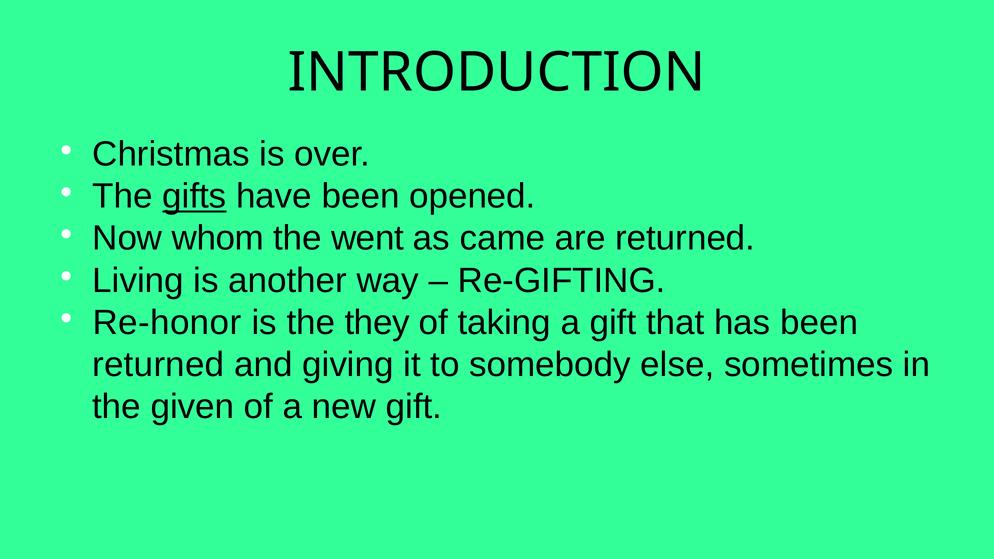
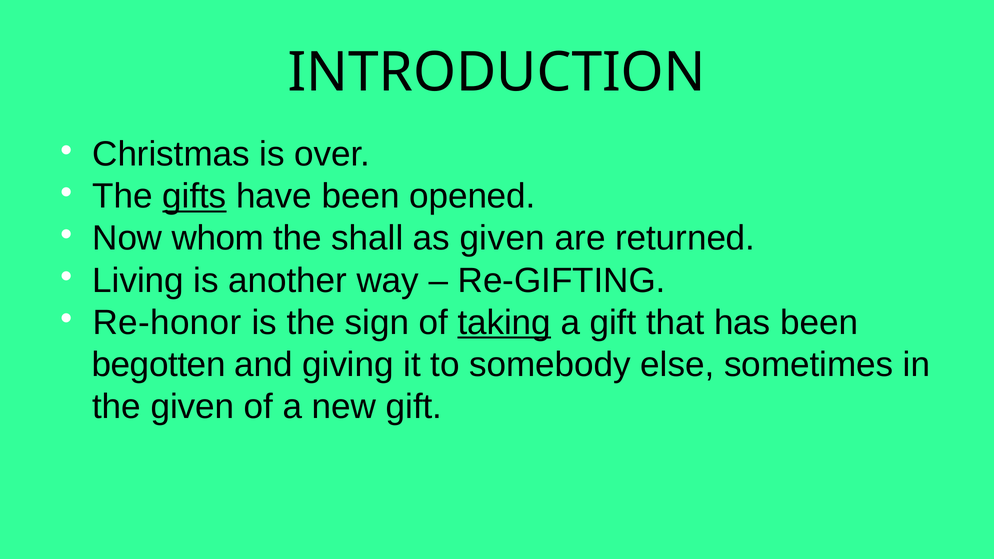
went: went -> shall
as came: came -> given
they: they -> sign
taking underline: none -> present
returned at (158, 365): returned -> begotten
